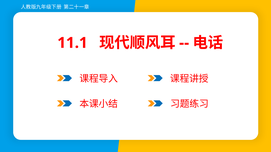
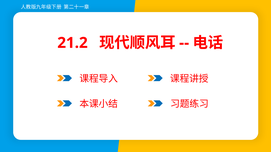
11.1: 11.1 -> 21.2
